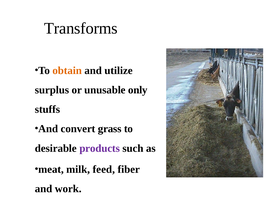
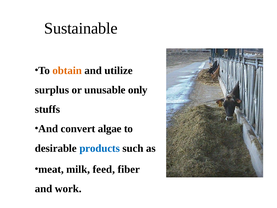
Transforms: Transforms -> Sustainable
grass: grass -> algae
products colour: purple -> blue
